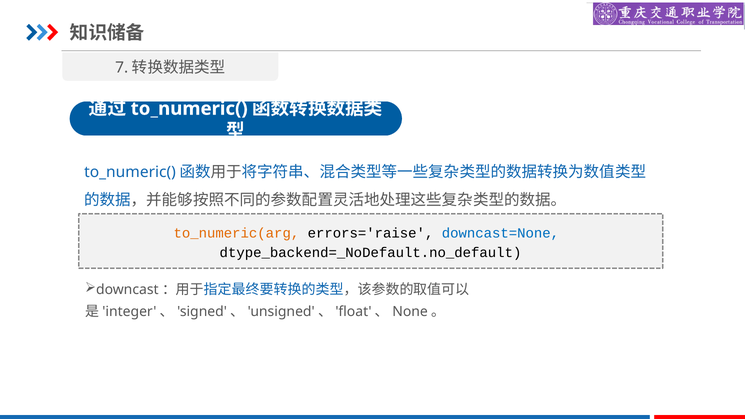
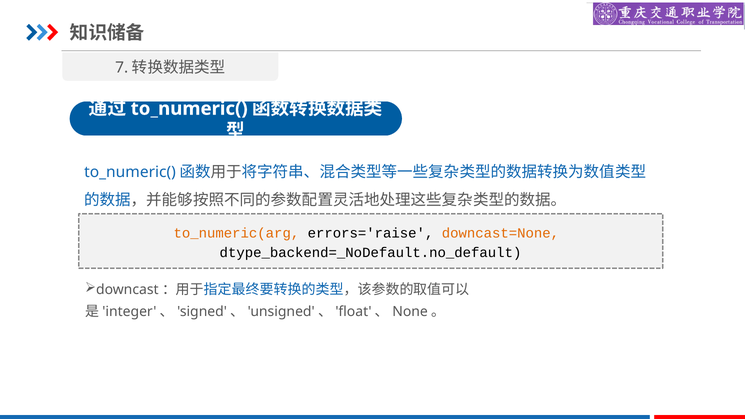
downcast=None colour: blue -> orange
